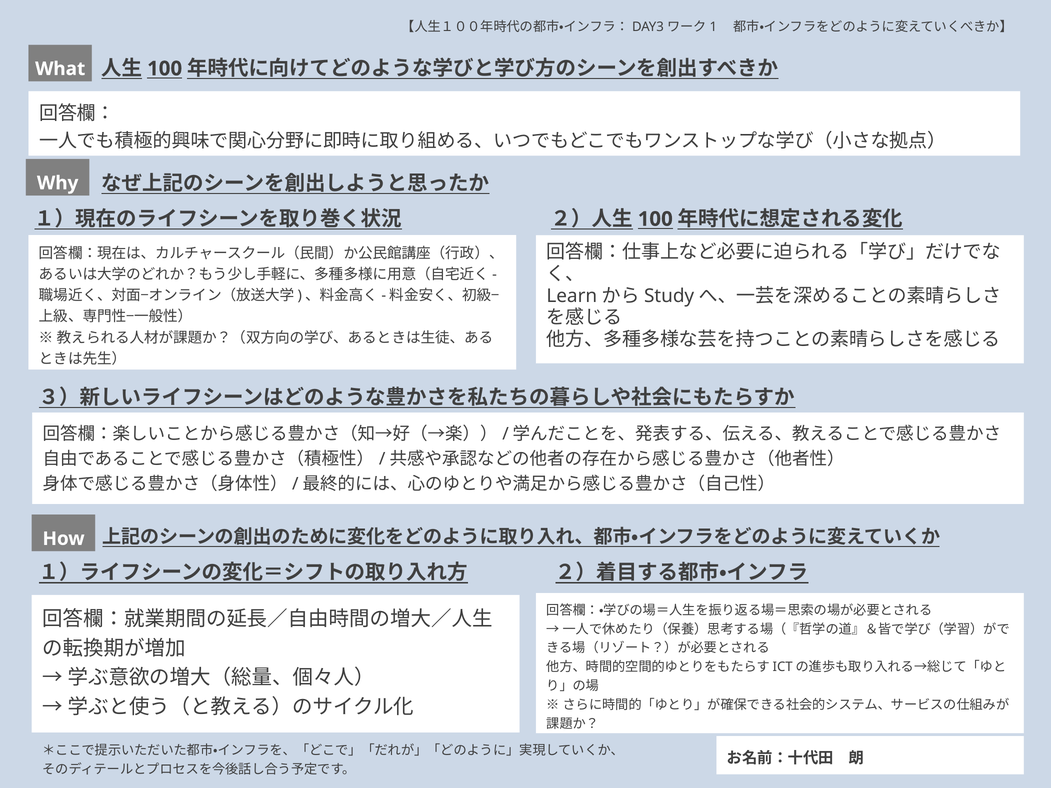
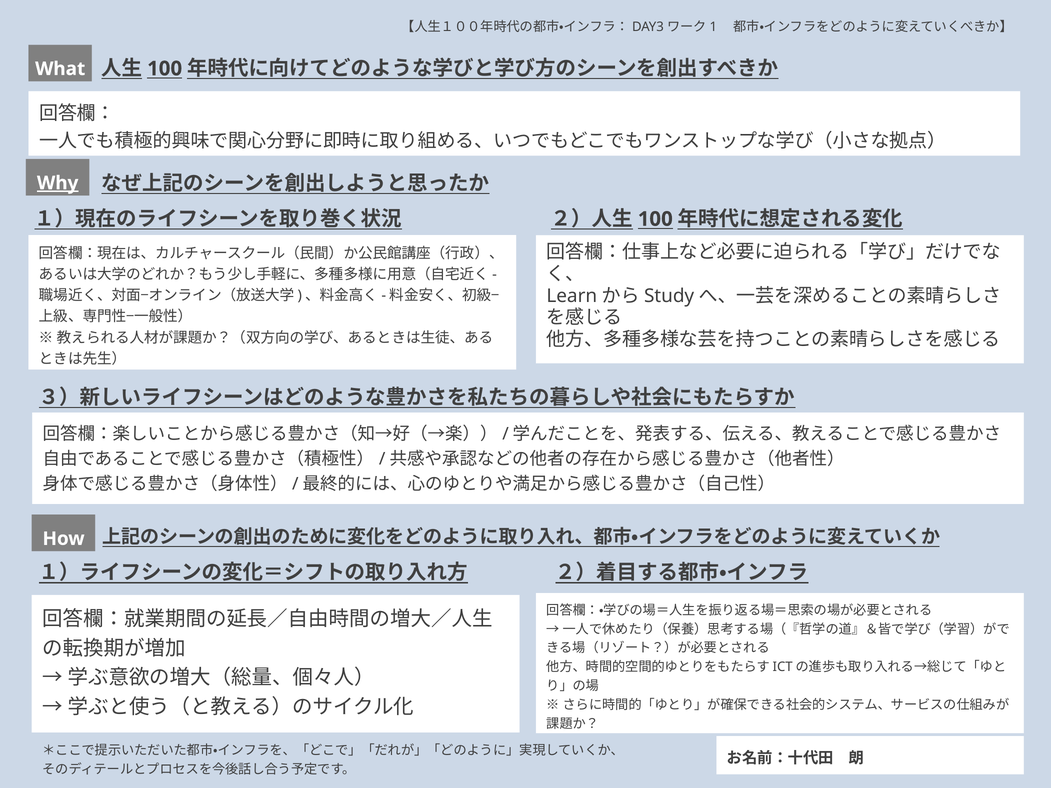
Why underline: none -> present
